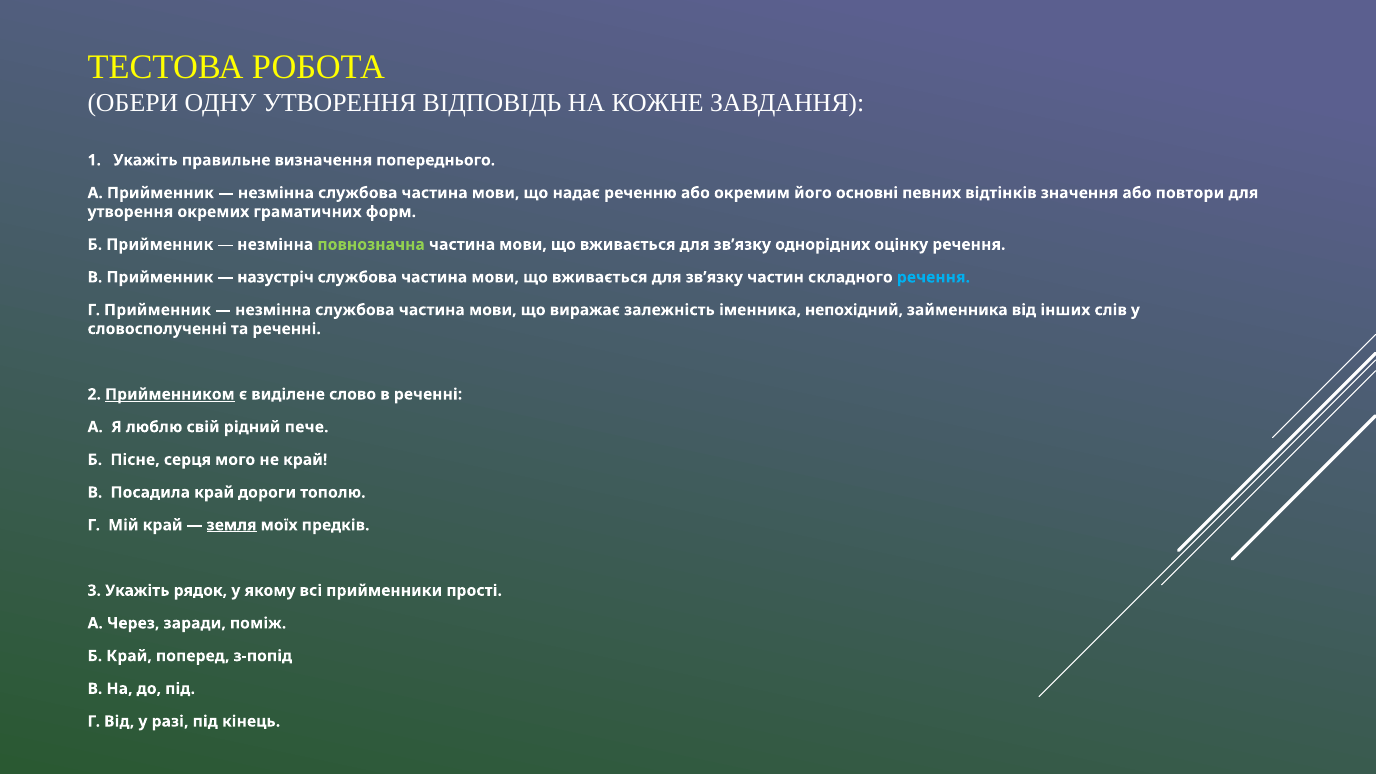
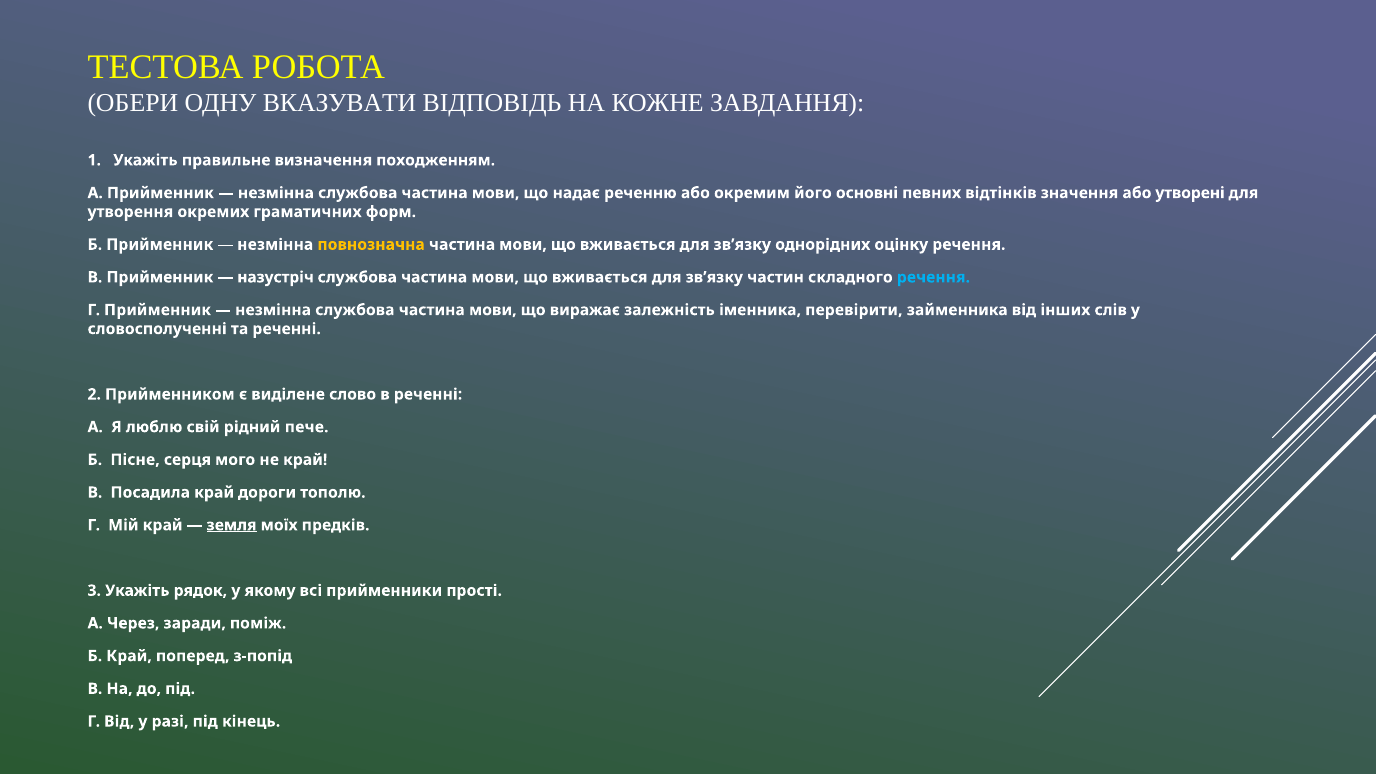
ОДНУ УТВОРЕННЯ: УТВОРЕННЯ -> ВКАЗУВАТИ
попереднього: попереднього -> походженням
повтори: повтори -> утворені
повнозначна colour: light green -> yellow
непохідний: непохідний -> перевірити
Прийменником underline: present -> none
